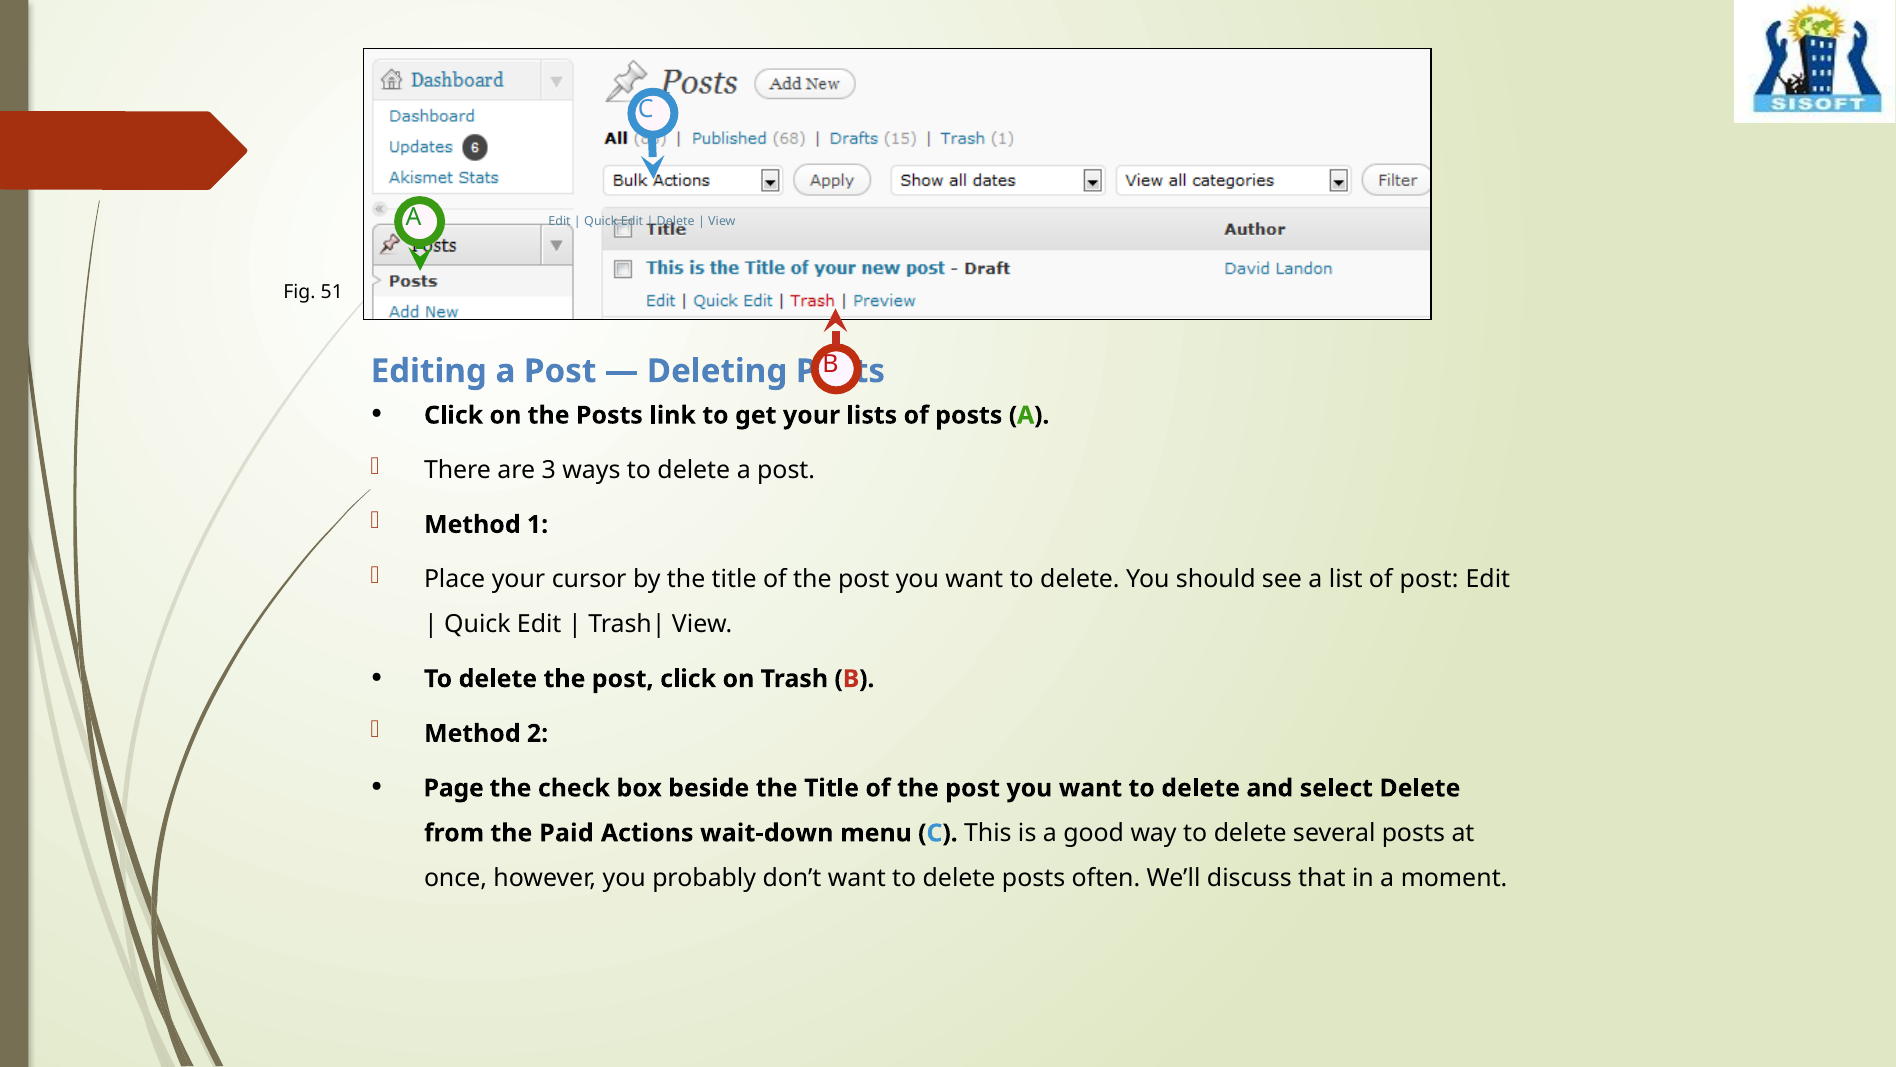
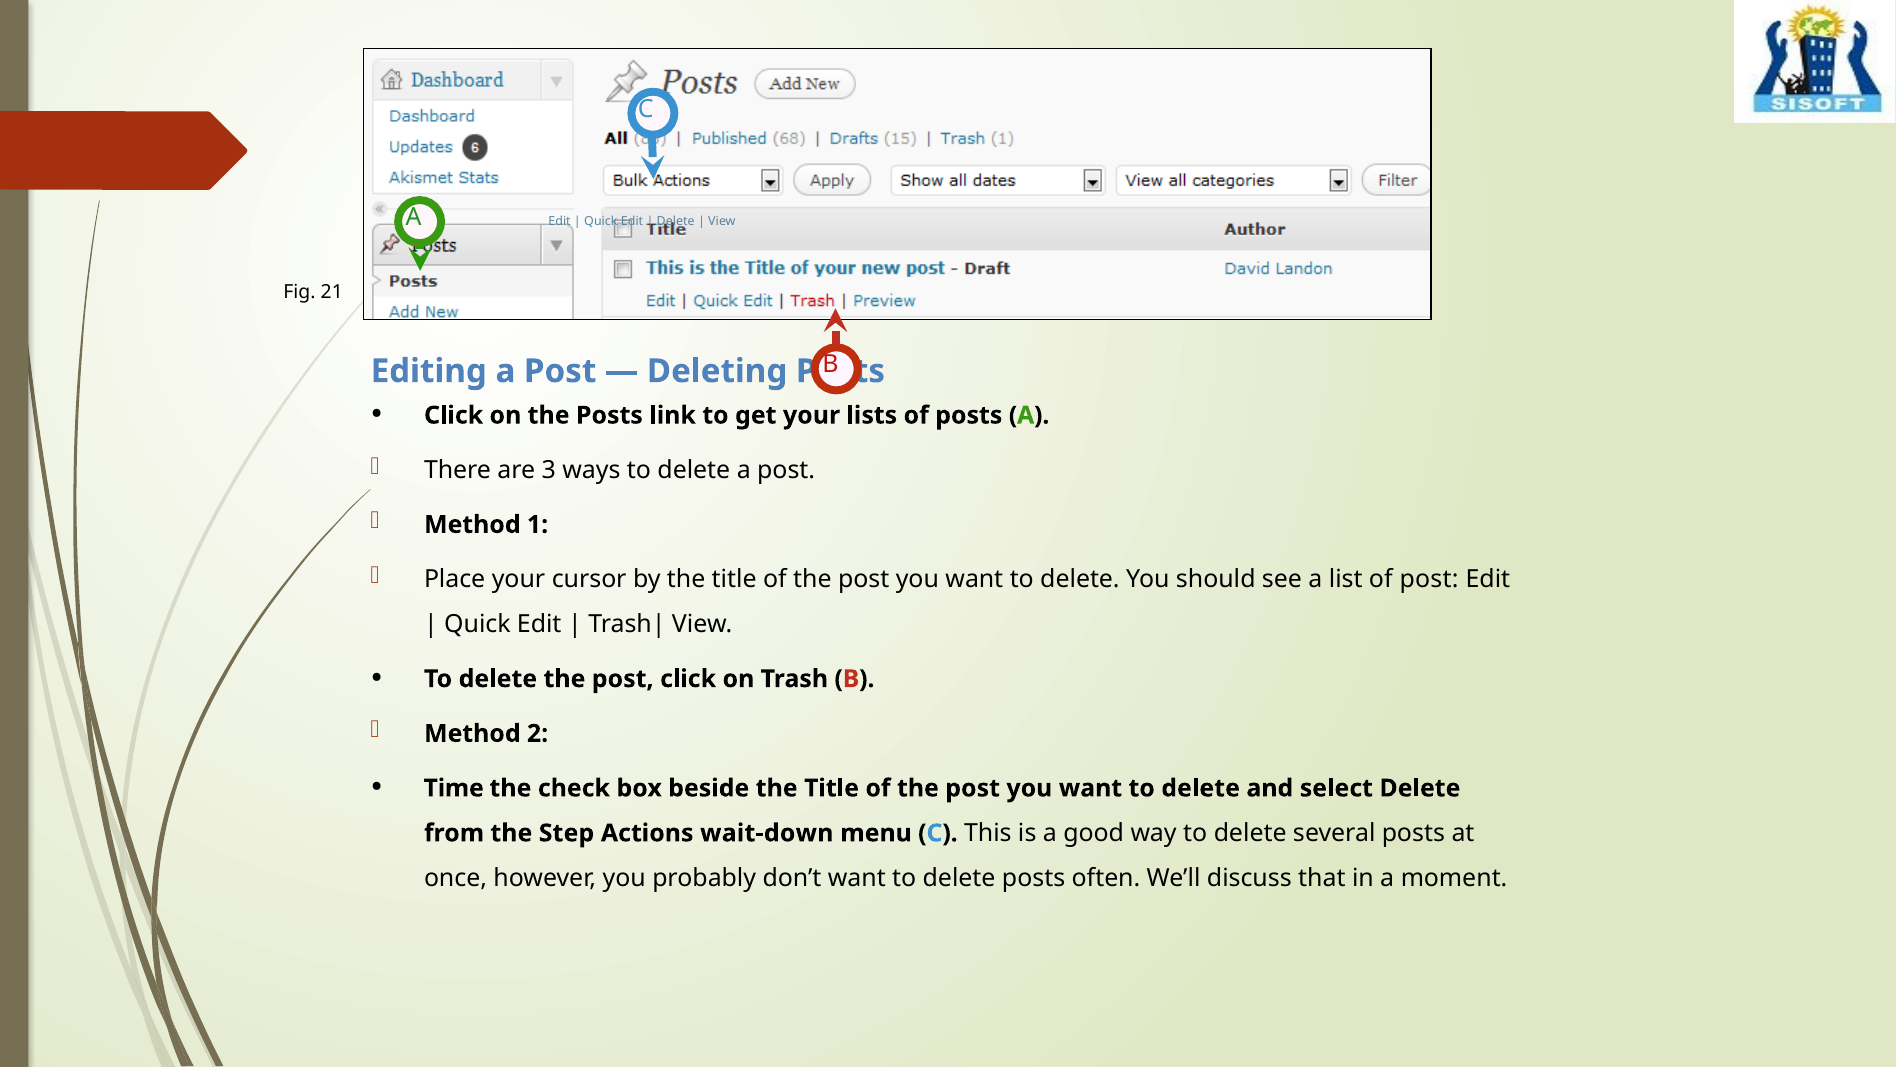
51: 51 -> 21
Page: Page -> Time
Paid: Paid -> Step
